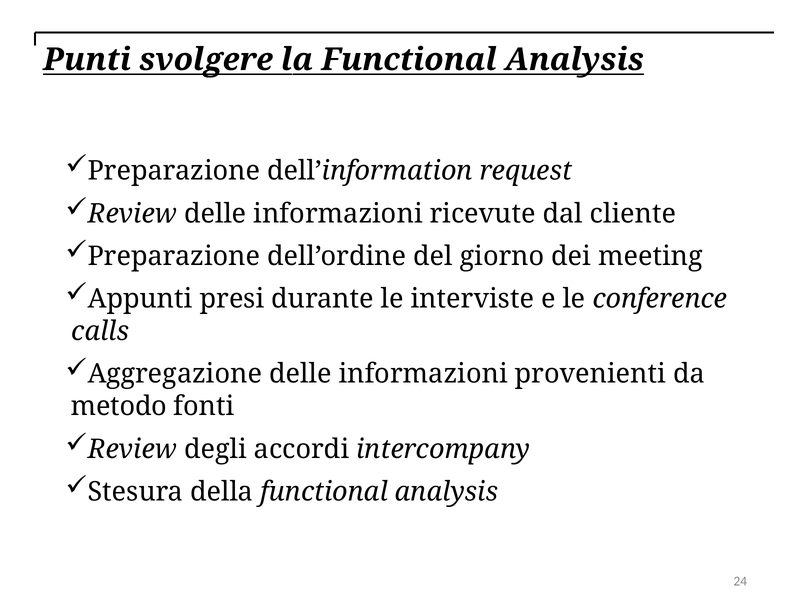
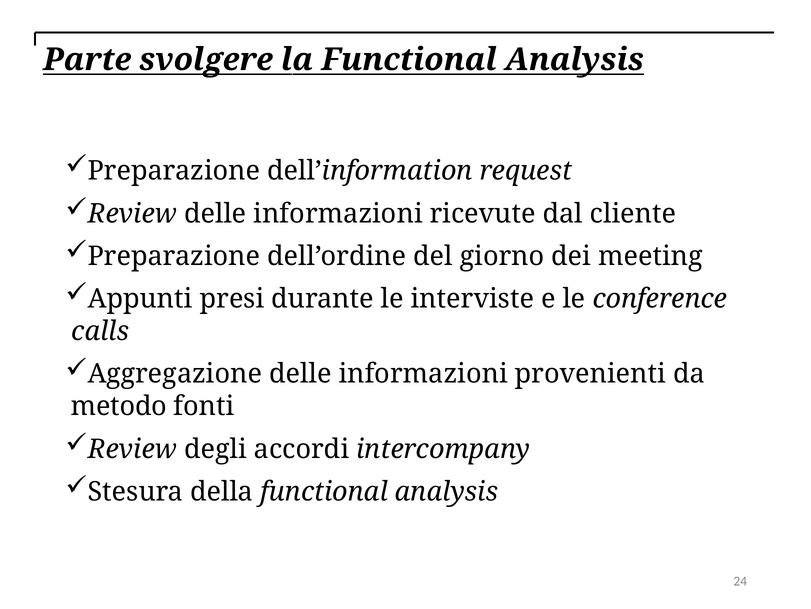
Punti: Punti -> Parte
